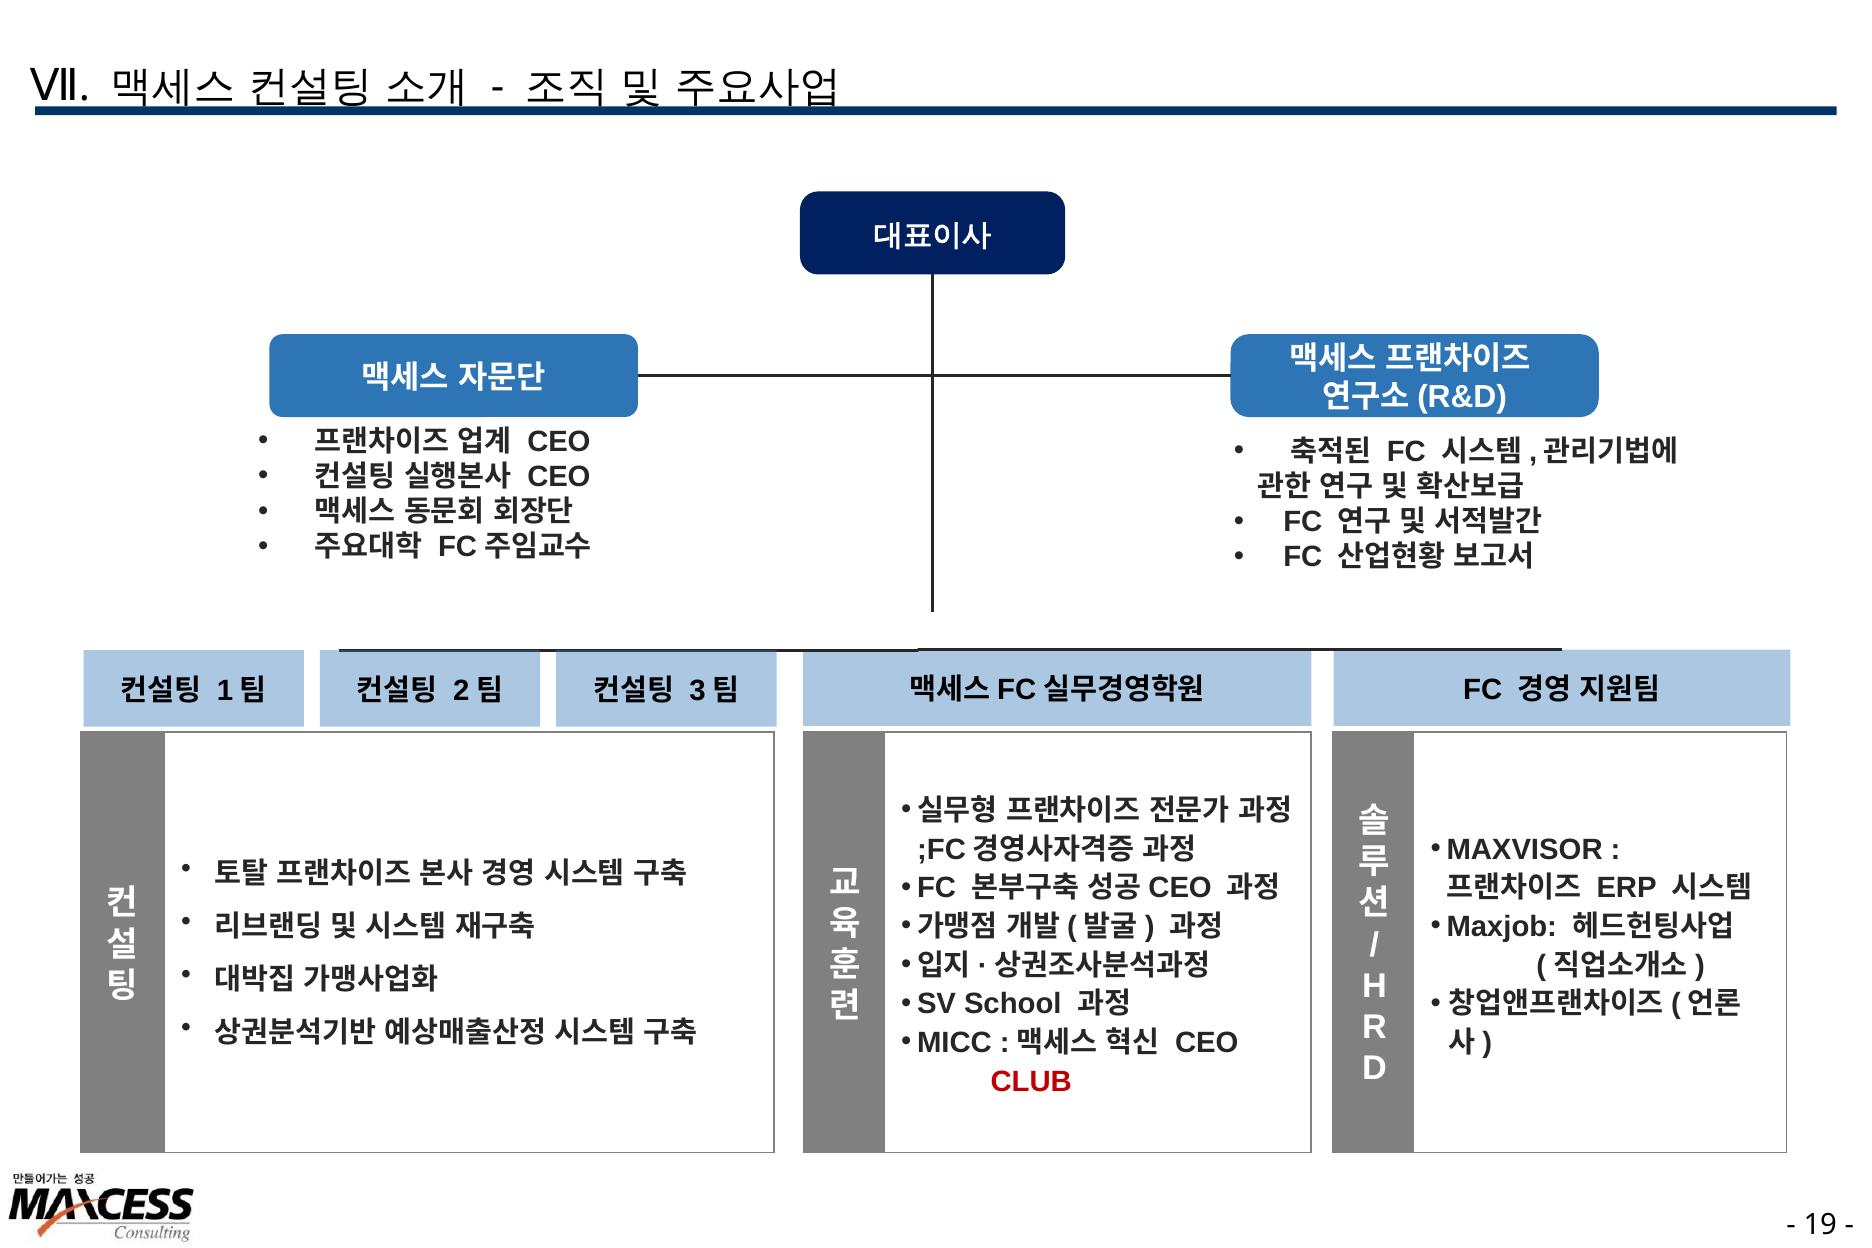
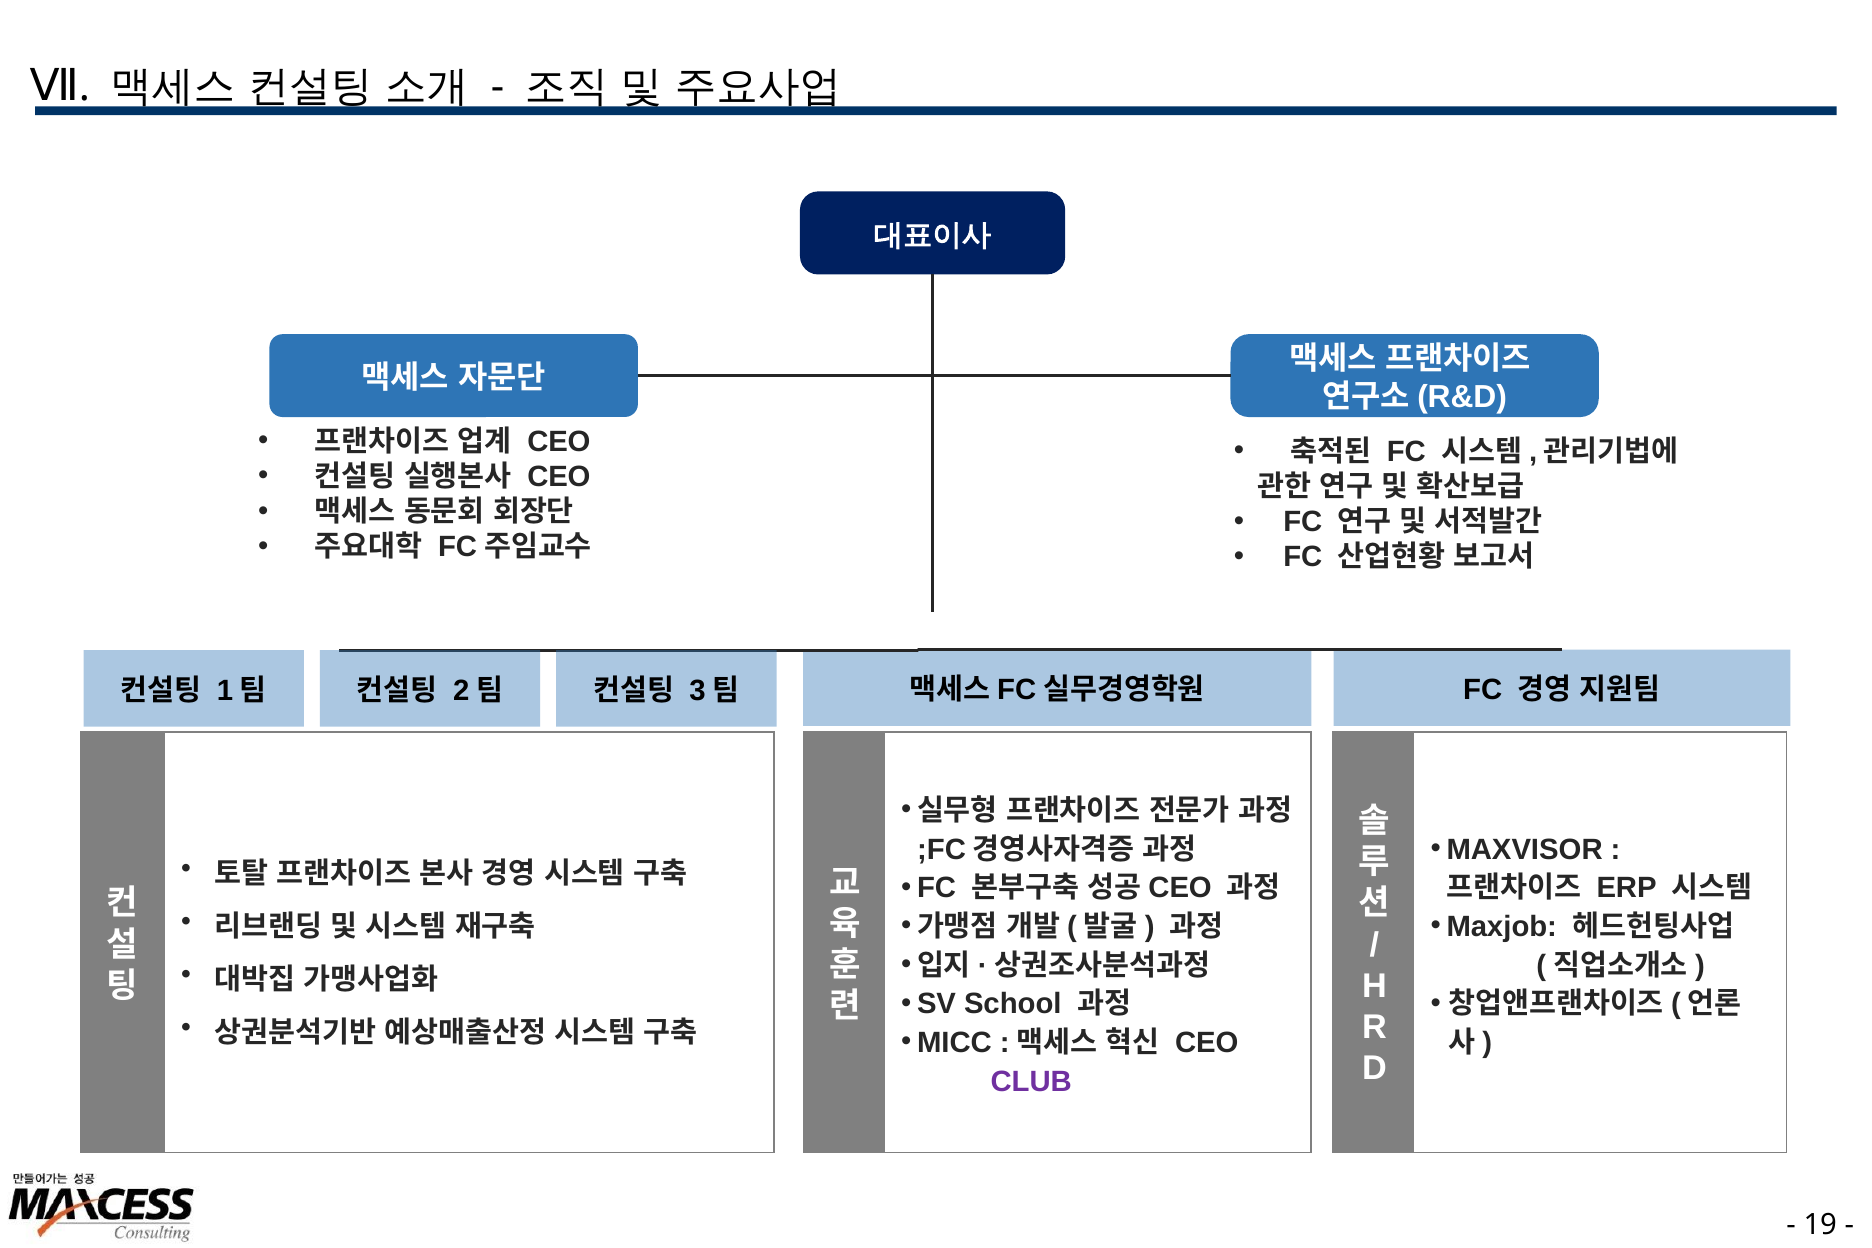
CLUB colour: red -> purple
